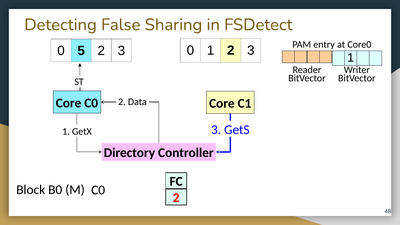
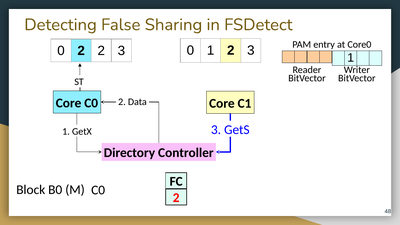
0 5: 5 -> 2
